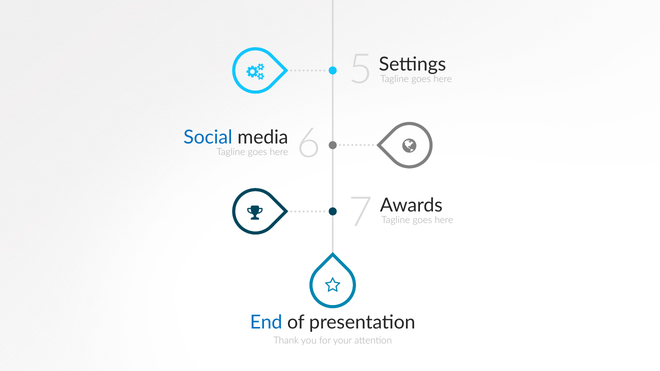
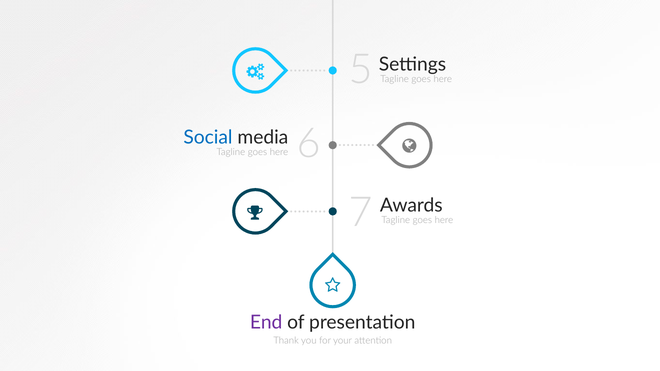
End colour: blue -> purple
